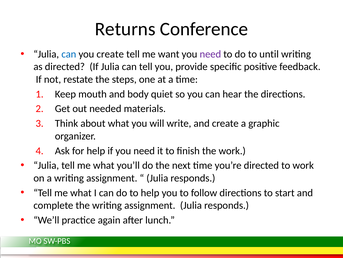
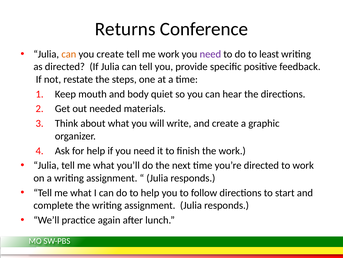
can at (69, 54) colour: blue -> orange
me want: want -> work
until: until -> least
